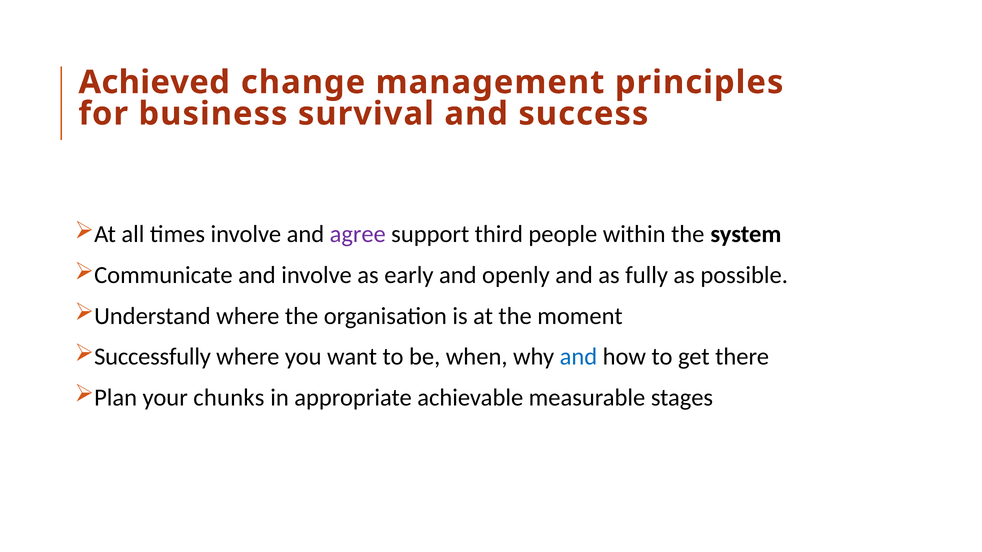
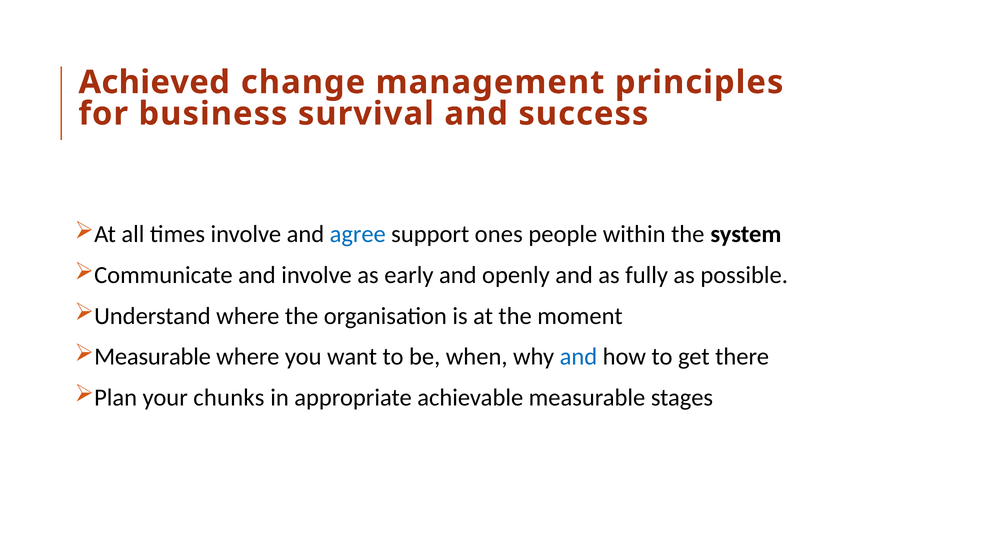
agree colour: purple -> blue
third: third -> ones
Successfully at (153, 357): Successfully -> Measurable
